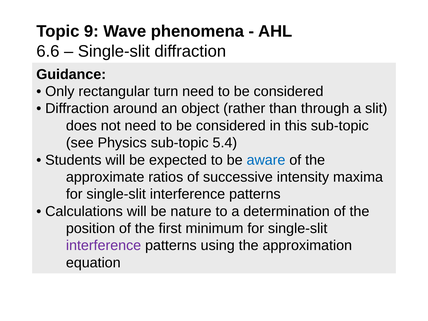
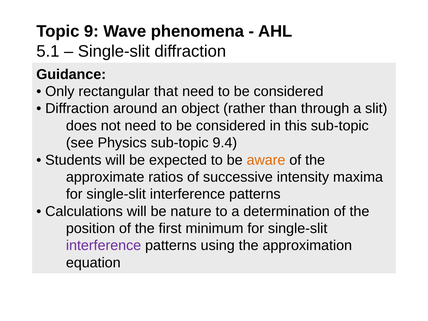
6.6: 6.6 -> 5.1
turn: turn -> that
5.4: 5.4 -> 9.4
aware colour: blue -> orange
